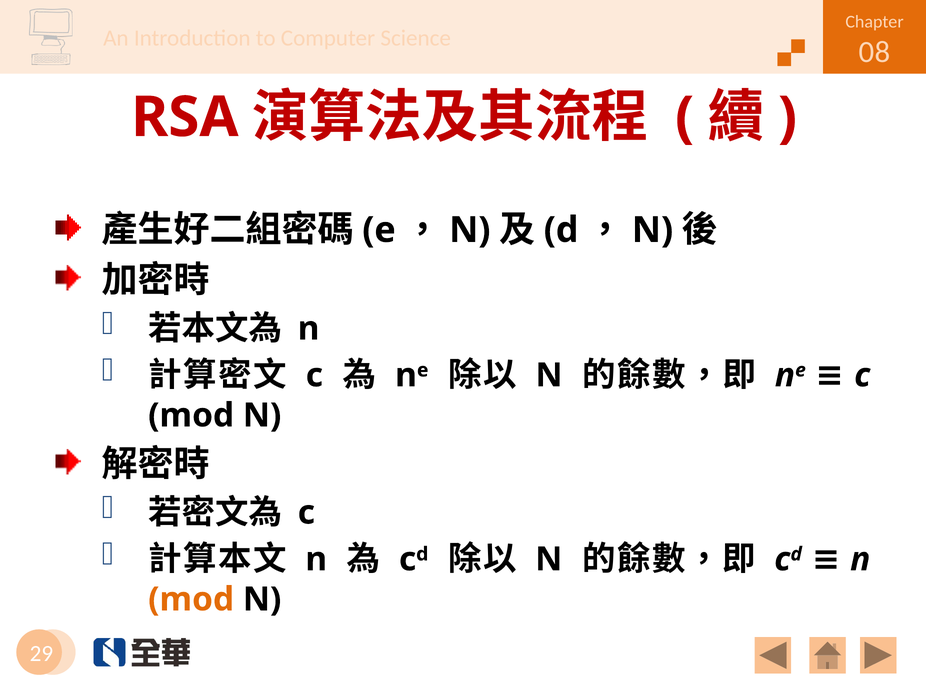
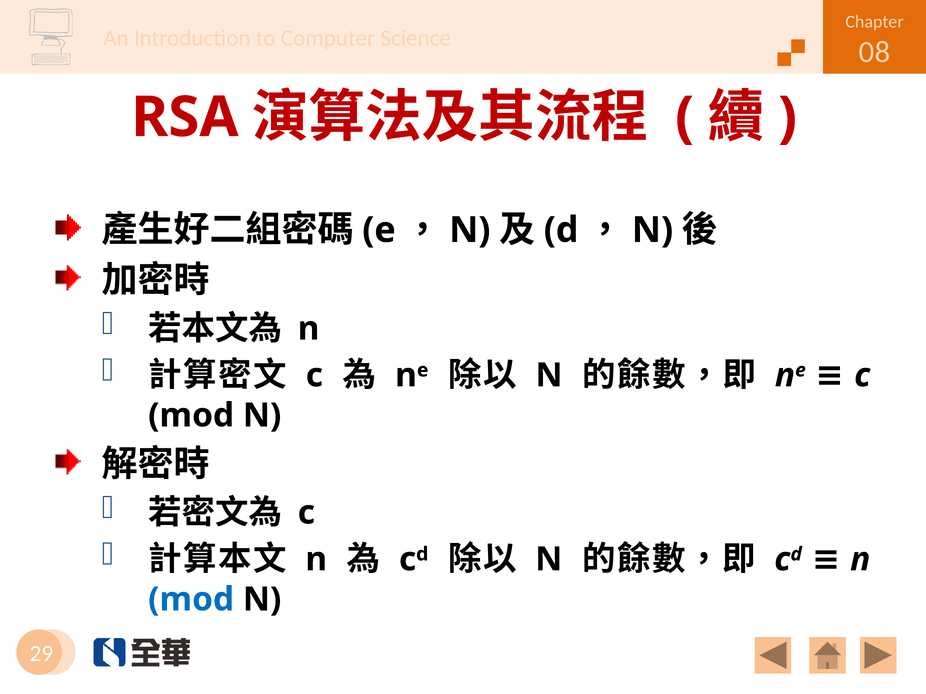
mod at (191, 600) colour: orange -> blue
